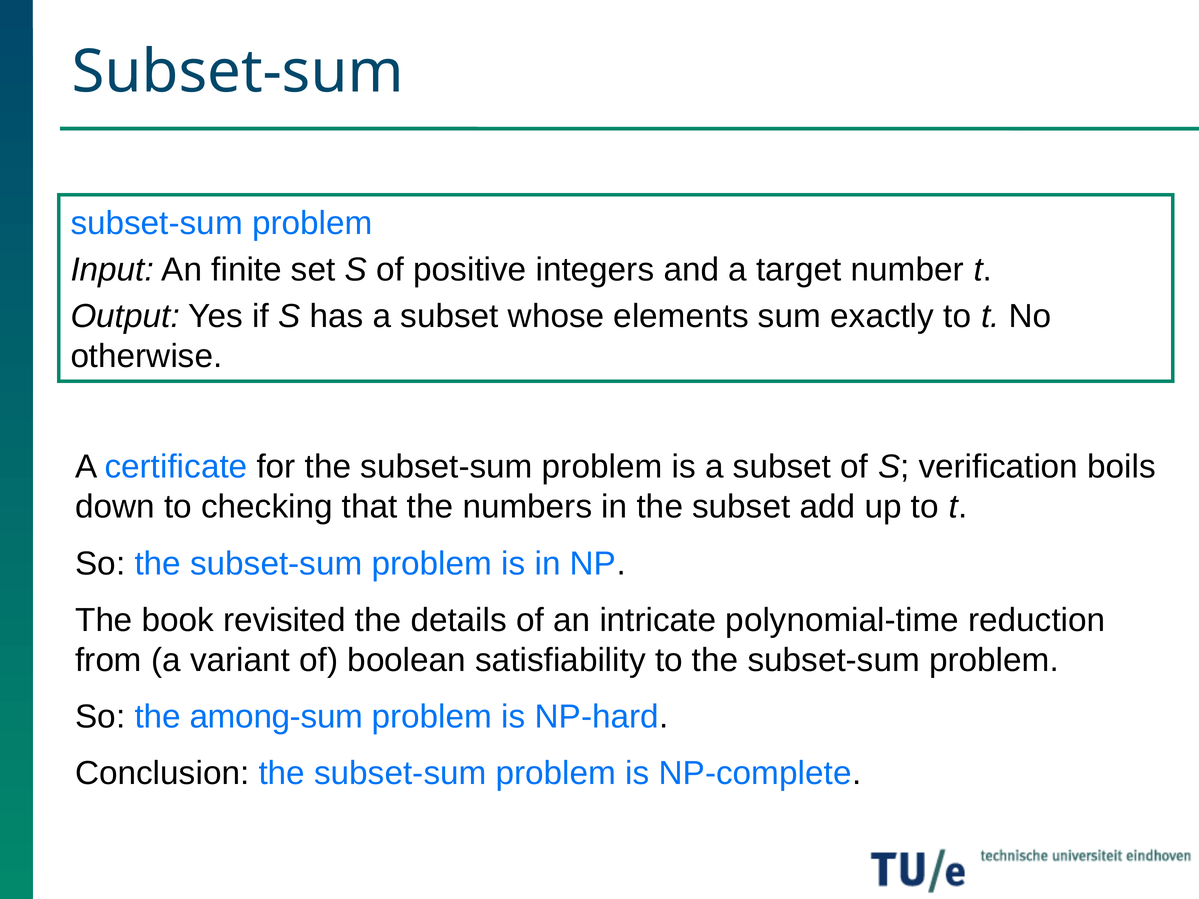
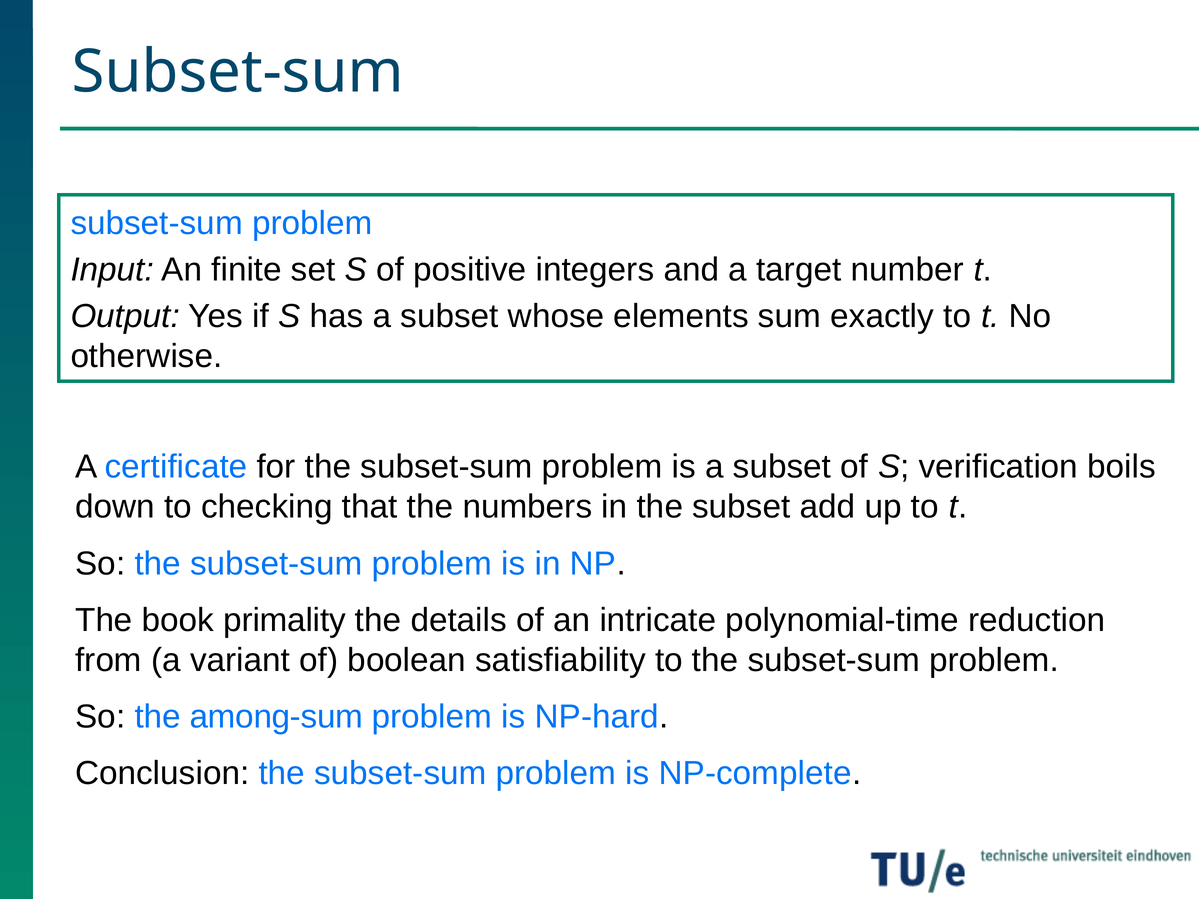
revisited: revisited -> primality
